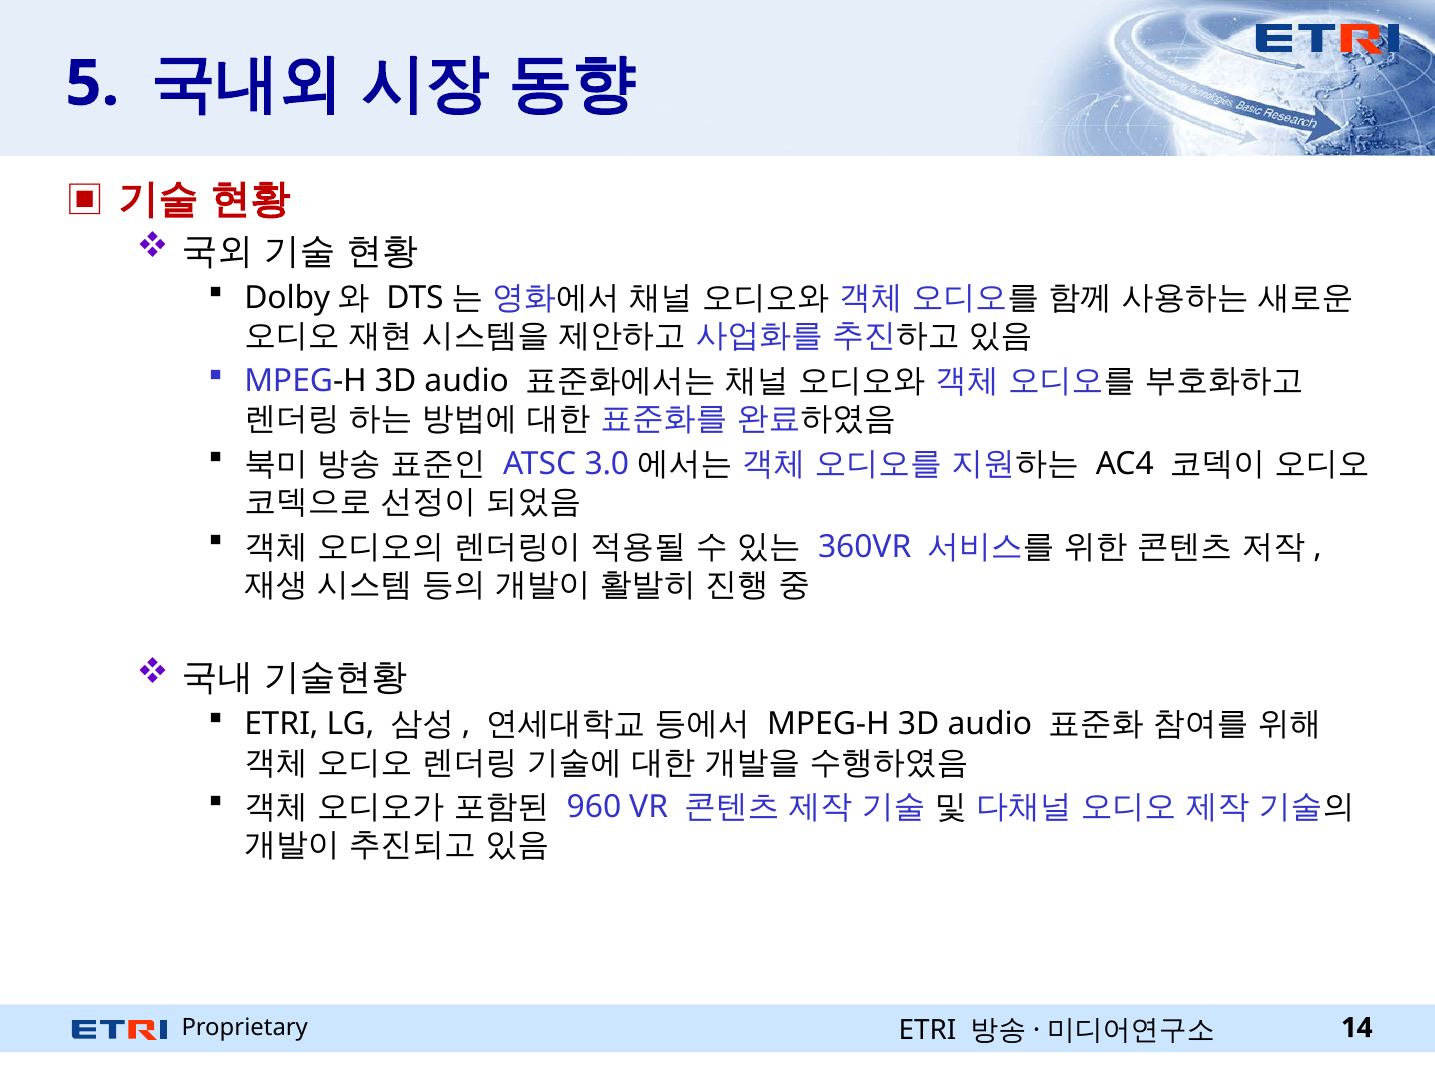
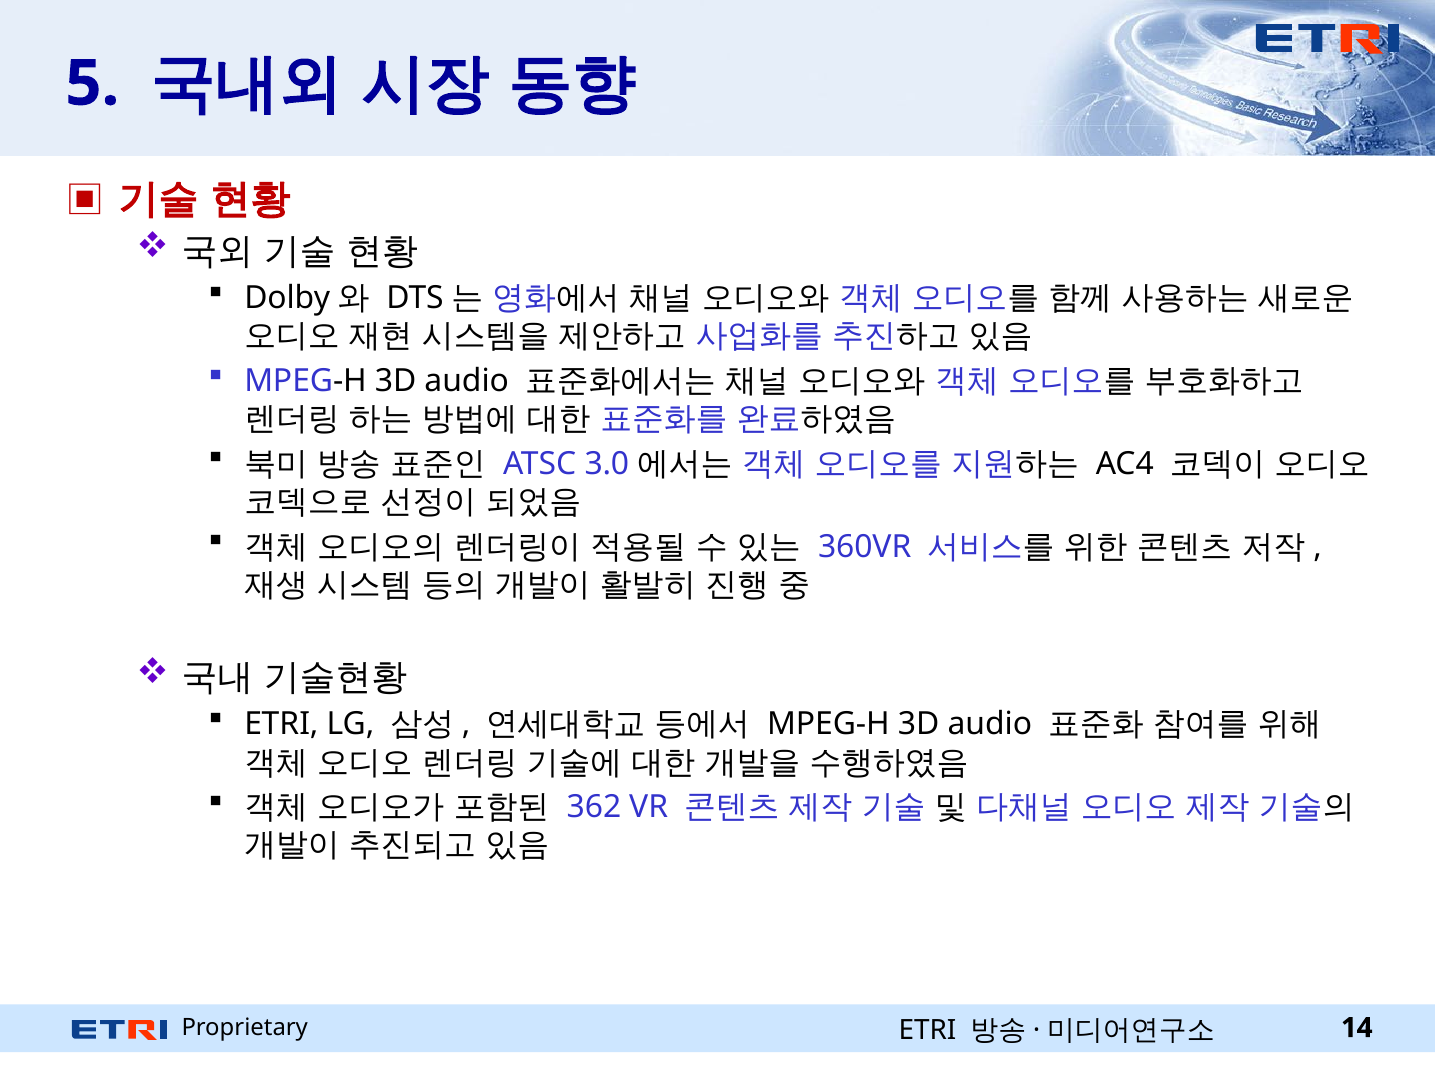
960: 960 -> 362
